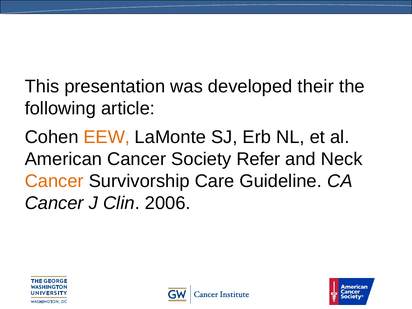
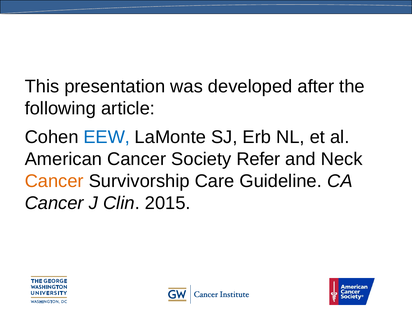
their: their -> after
EEW colour: orange -> blue
2006: 2006 -> 2015
